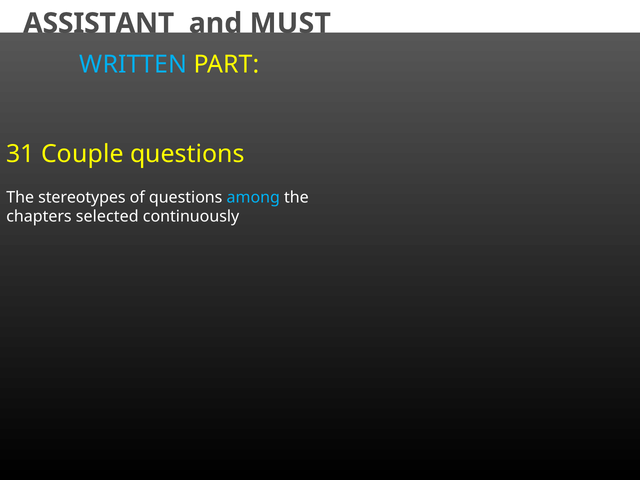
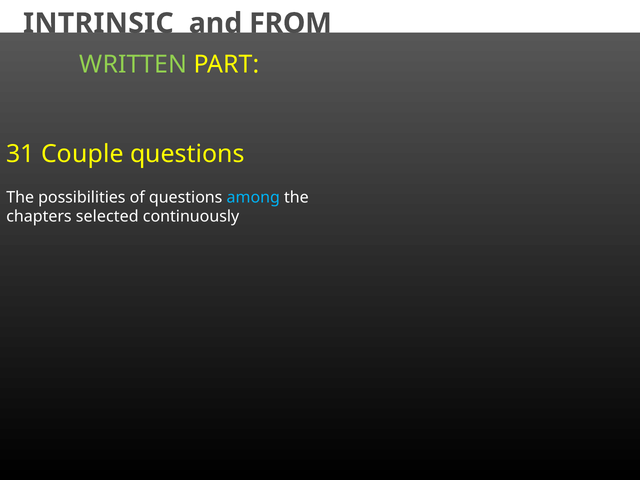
ASSISTANT: ASSISTANT -> INTRINSIC
MUST: MUST -> FROM
WRITTEN colour: light blue -> light green
stereotypes: stereotypes -> possibilities
